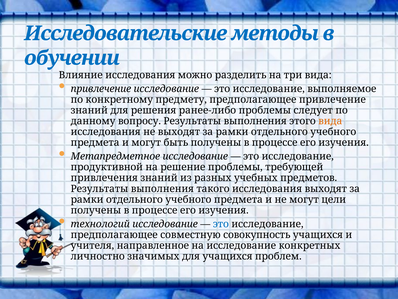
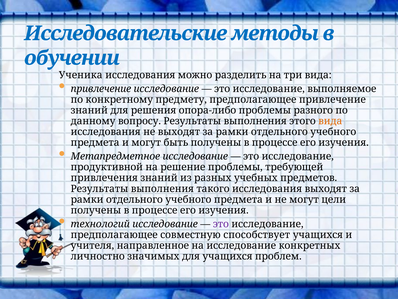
Влияние: Влияние -> Ученика
ранее-либо: ранее-либо -> опора-либо
следует: следует -> разного
это at (221, 224) colour: blue -> purple
совокупность: совокупность -> способствует
